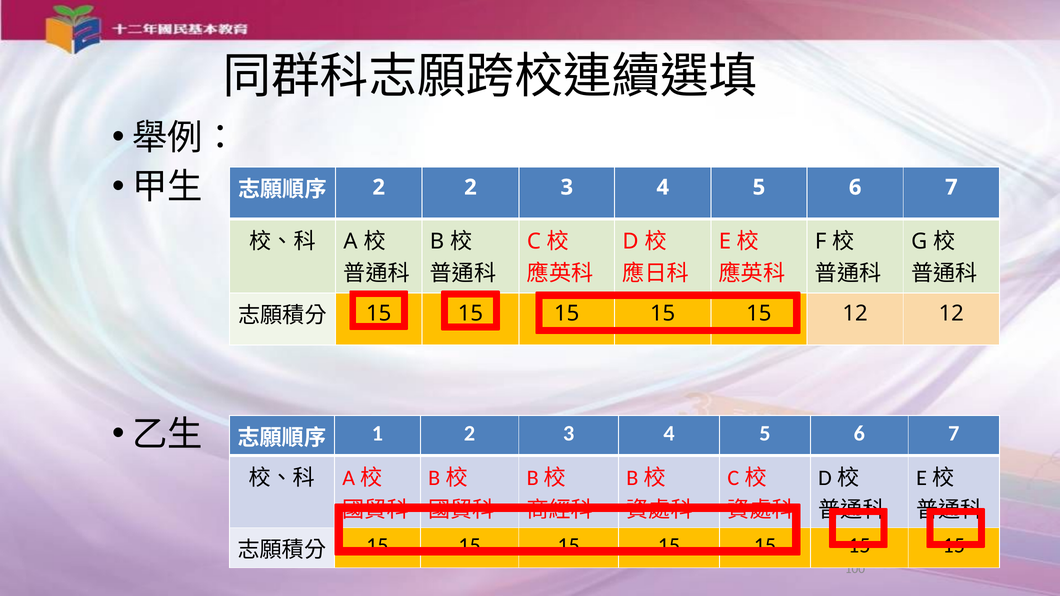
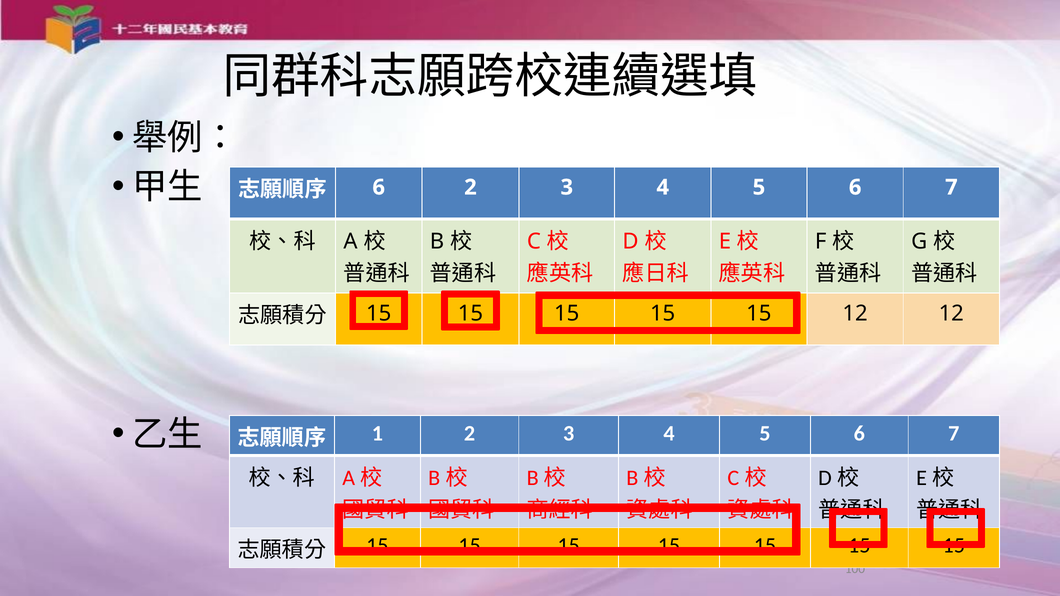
2 at (379, 187): 2 -> 6
